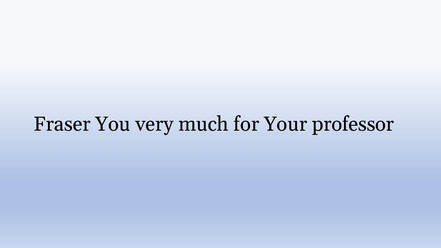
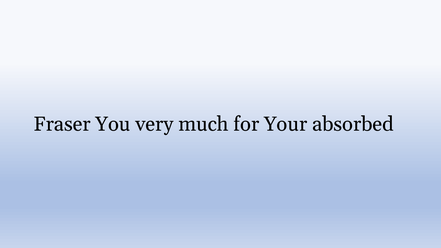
professor: professor -> absorbed
